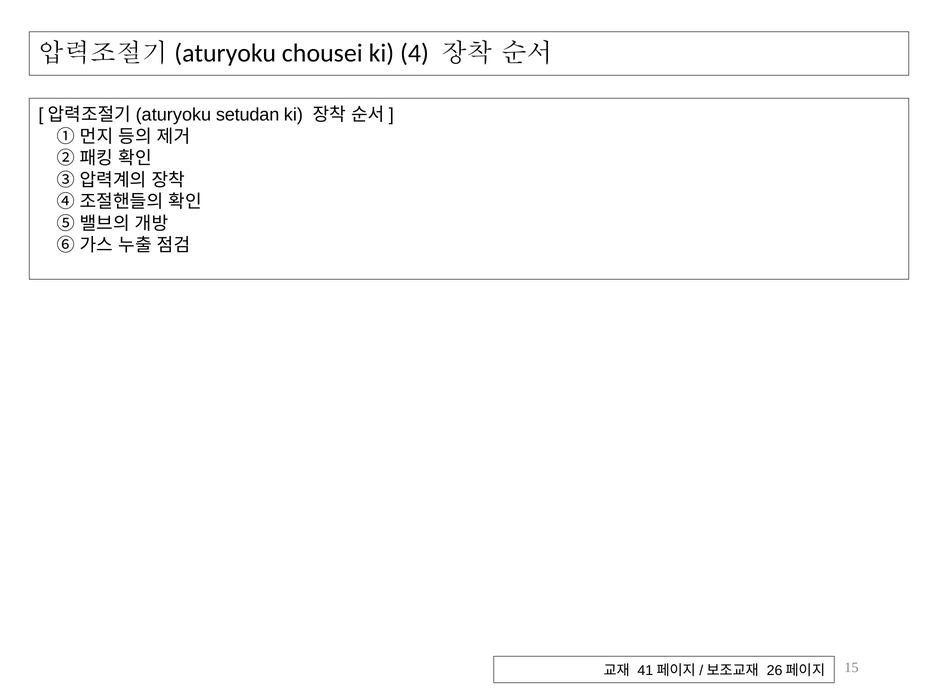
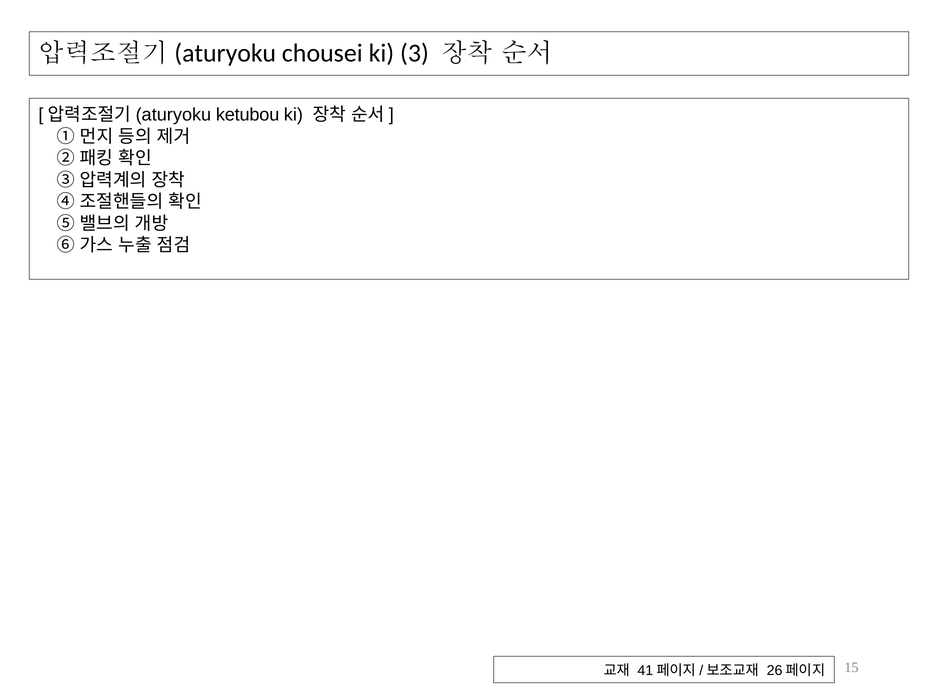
4: 4 -> 3
setudan: setudan -> ketubou
